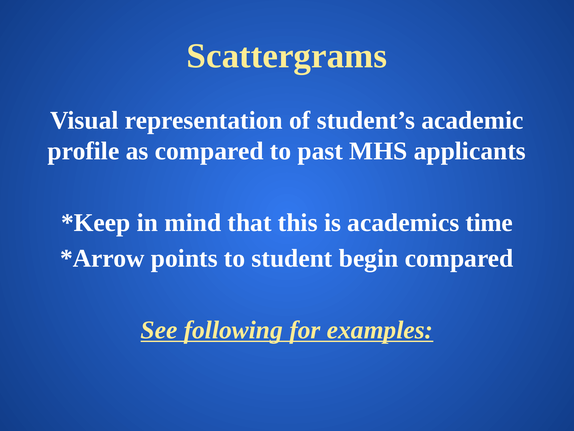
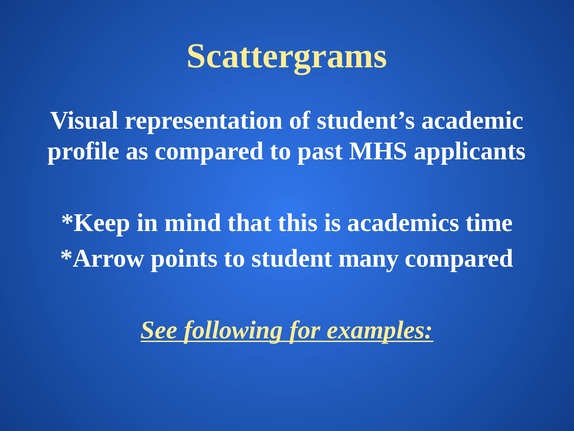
begin: begin -> many
